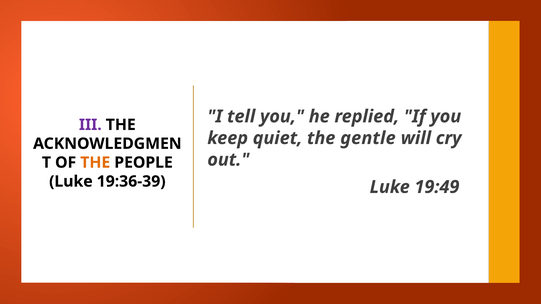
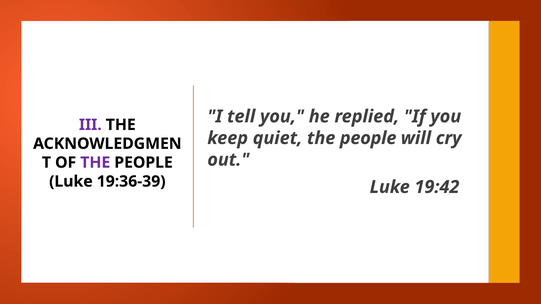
quiet the gentle: gentle -> people
THE at (95, 163) colour: orange -> purple
19:49: 19:49 -> 19:42
